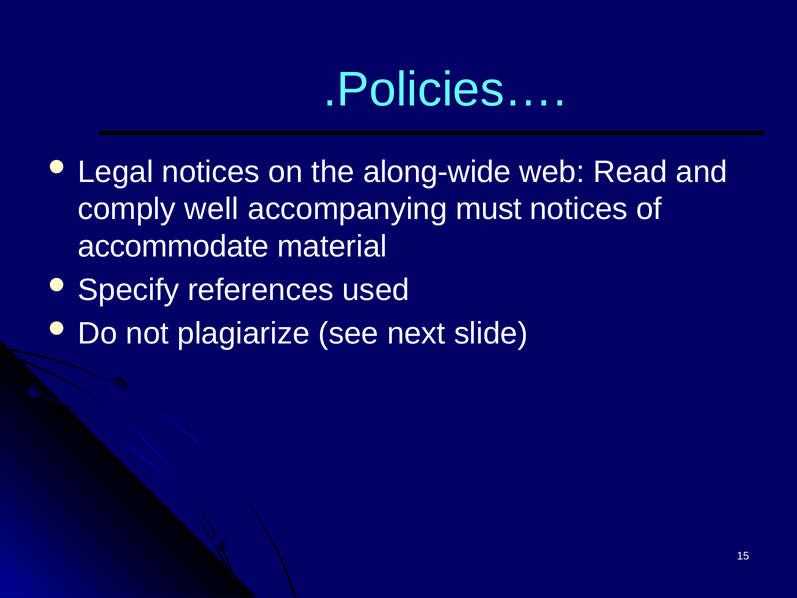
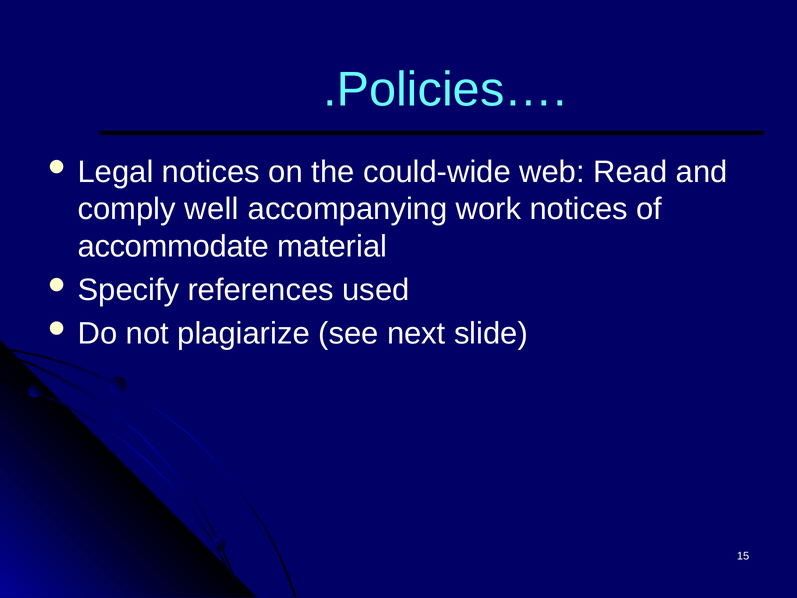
along-wide: along-wide -> could-wide
must: must -> work
